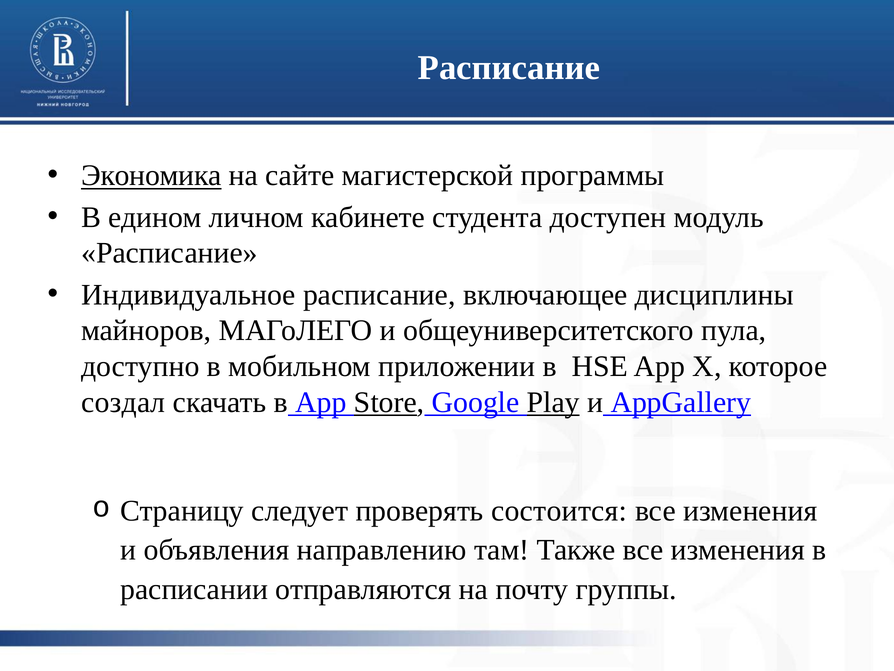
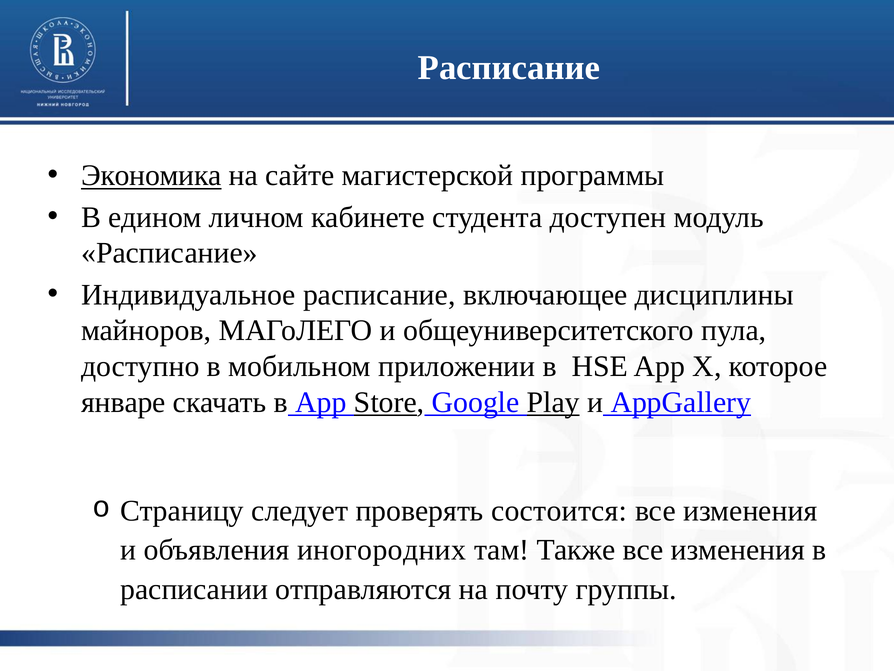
создал: создал -> январе
направлению: направлению -> иногородних
